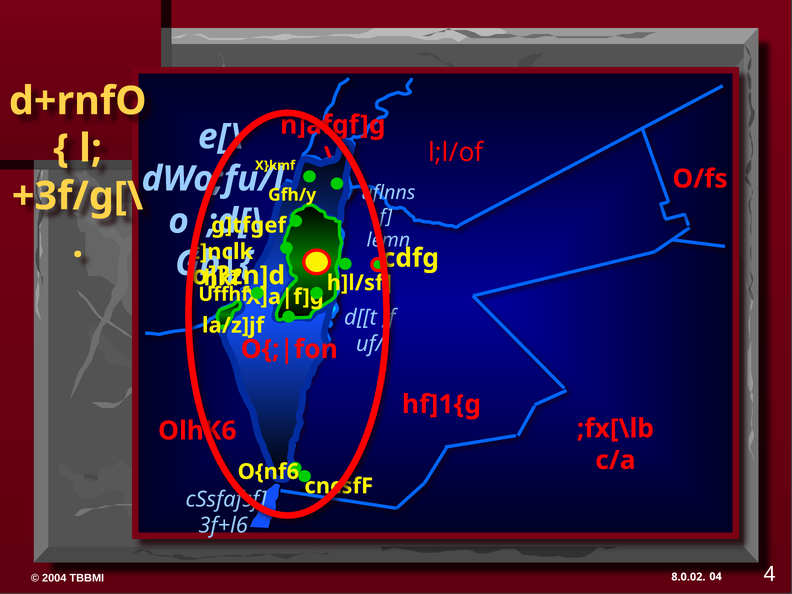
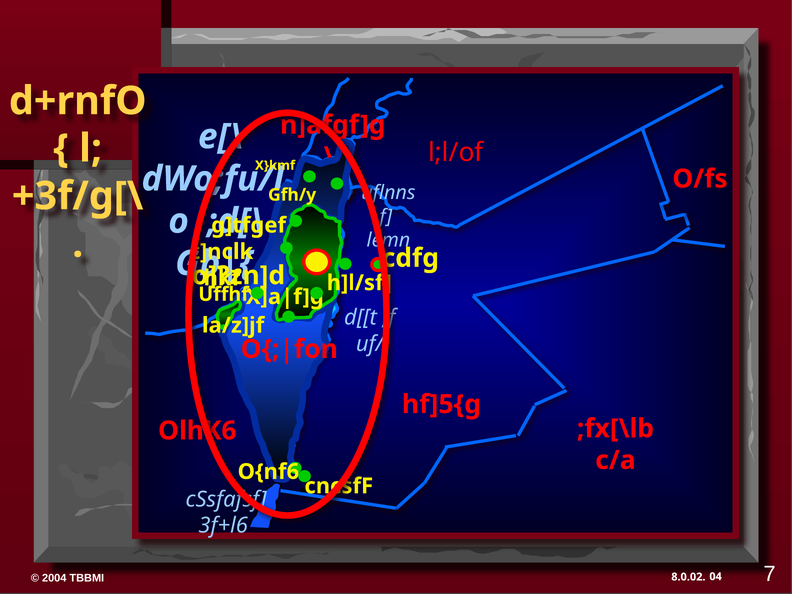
hf]1{g: hf]1{g -> hf]5{g
4: 4 -> 7
